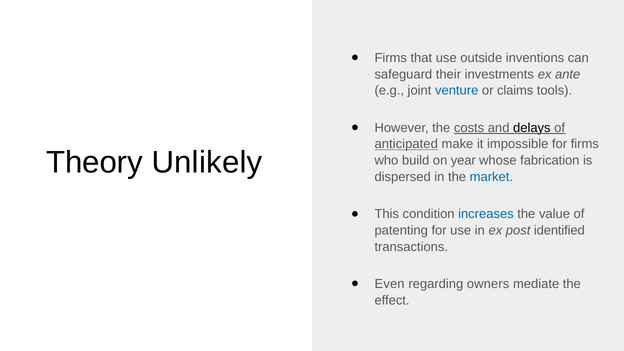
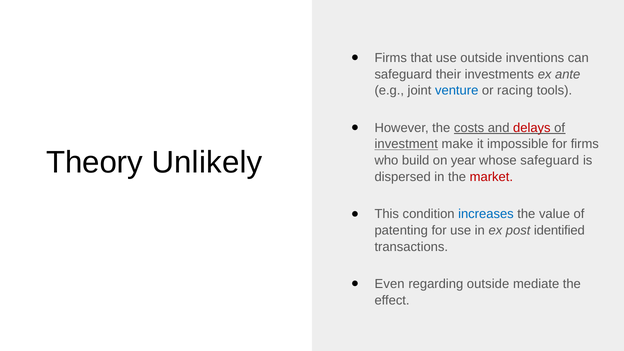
claims: claims -> racing
delays colour: black -> red
anticipated: anticipated -> investment
whose fabrication: fabrication -> safeguard
market colour: blue -> red
regarding owners: owners -> outside
